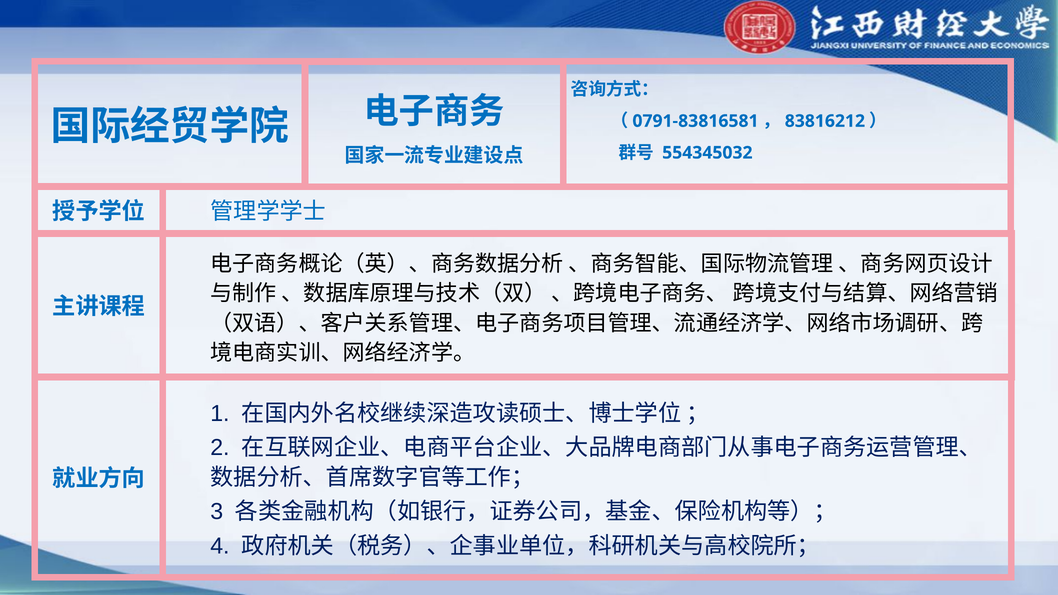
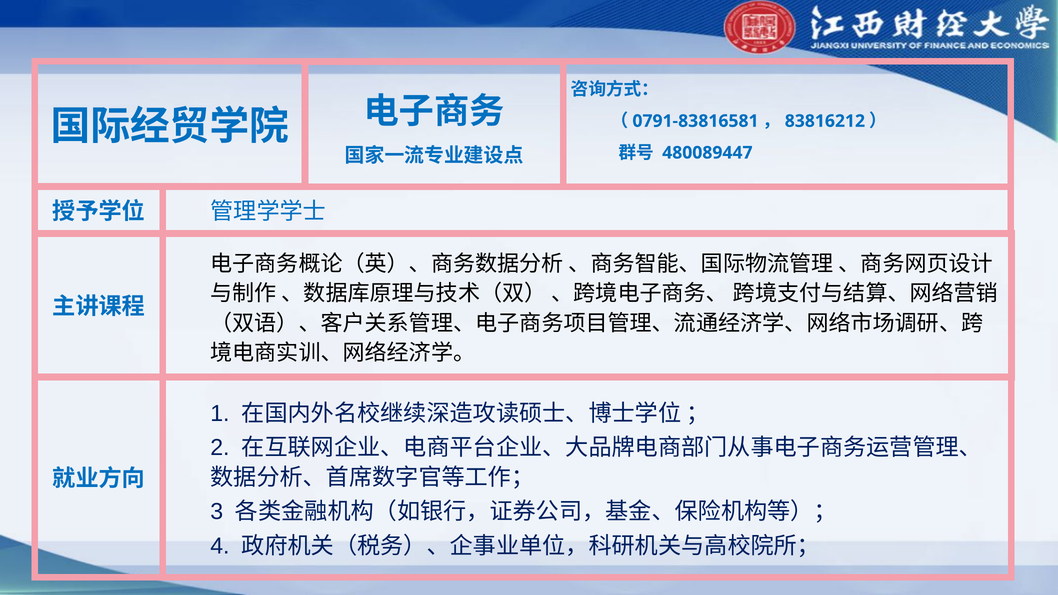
554345032: 554345032 -> 480089447
